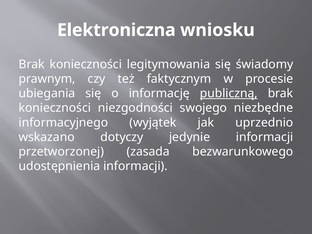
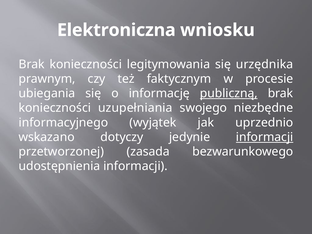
świadomy: świadomy -> urzędnika
niezgodności: niezgodności -> uzupełniania
informacji at (265, 137) underline: none -> present
